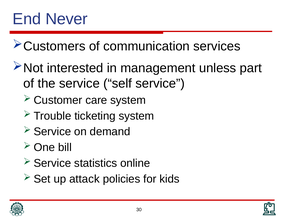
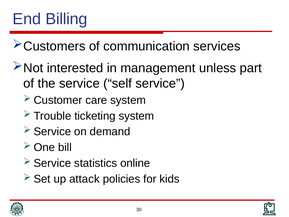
Never: Never -> Billing
